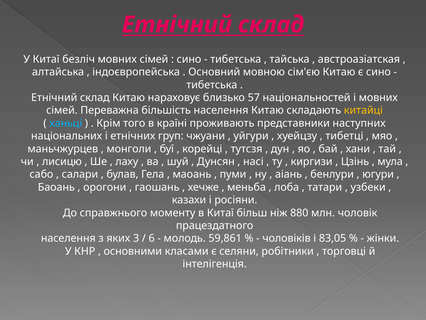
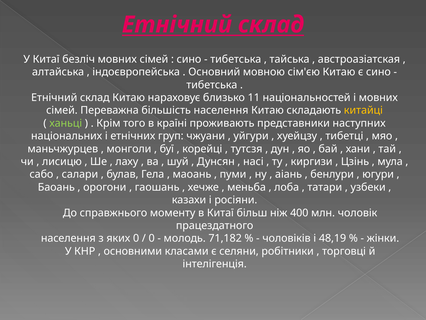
57: 57 -> 11
ханьці colour: light blue -> light green
880: 880 -> 400
яких 3: 3 -> 0
6 at (152, 238): 6 -> 0
59,861: 59,861 -> 71,182
83,05: 83,05 -> 48,19
